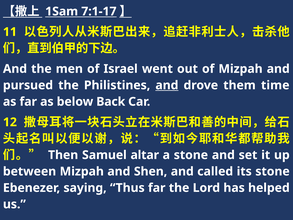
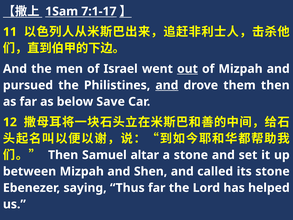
out underline: none -> present
them time: time -> then
Back: Back -> Save
